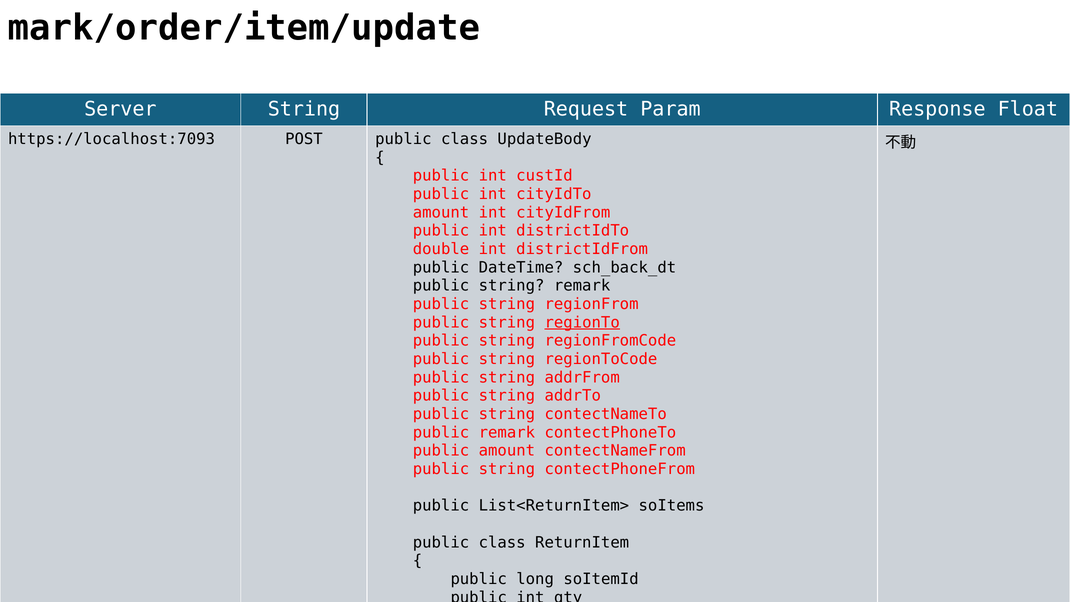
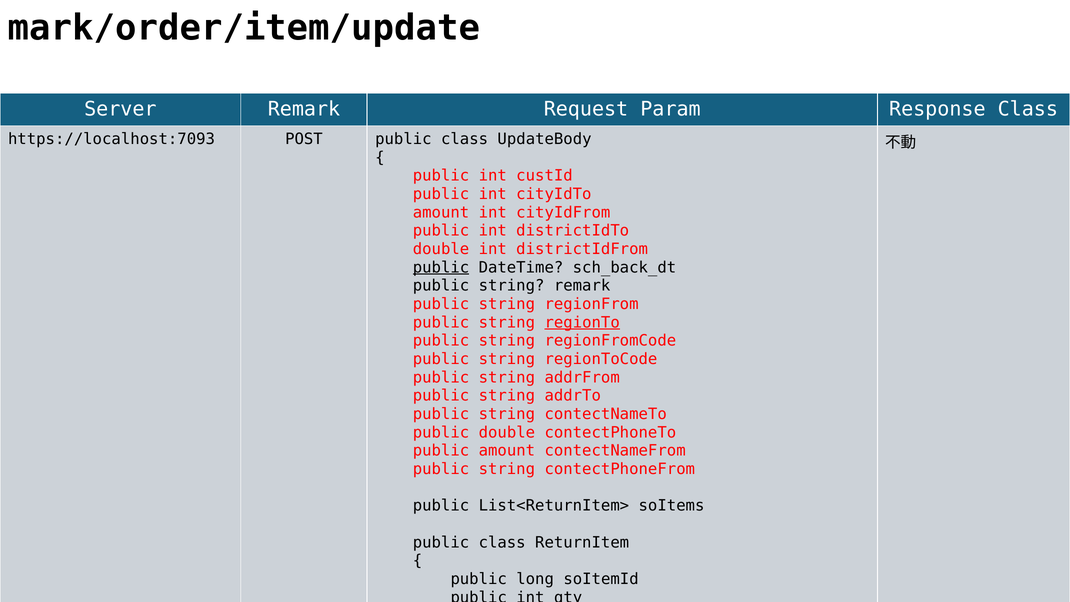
Server String: String -> Remark
Response Float: Float -> Class
public at (441, 267) underline: none -> present
public remark: remark -> double
